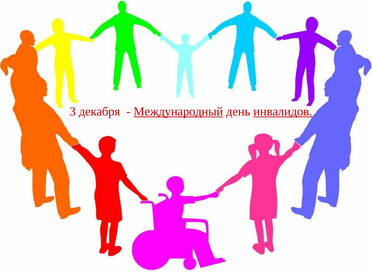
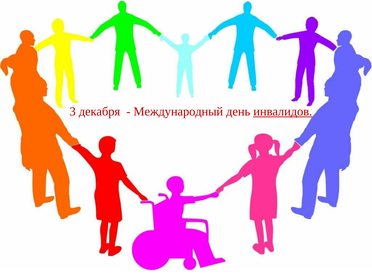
Международный underline: present -> none
